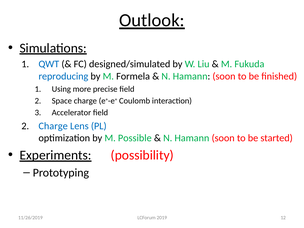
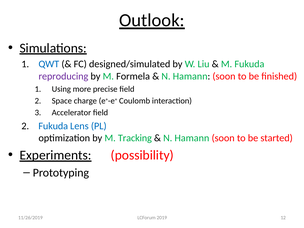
reproducing colour: blue -> purple
Charge at (53, 126): Charge -> Fukuda
Possible: Possible -> Tracking
